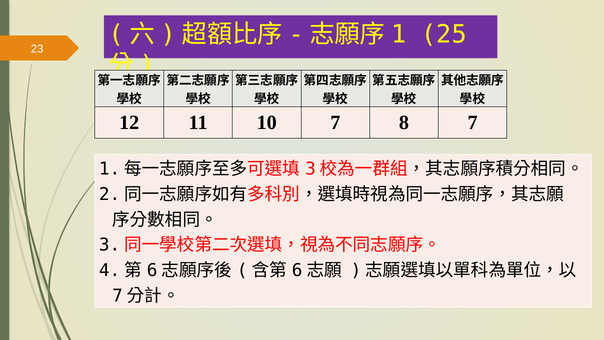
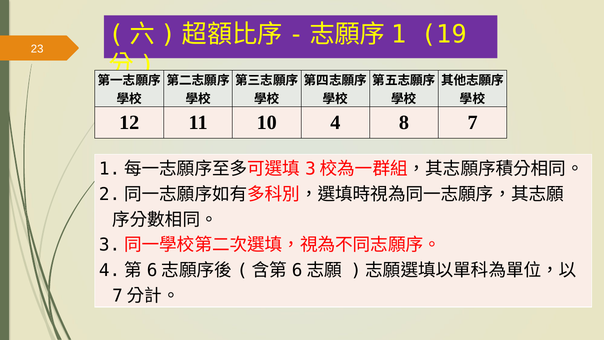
25: 25 -> 19
10 7: 7 -> 4
